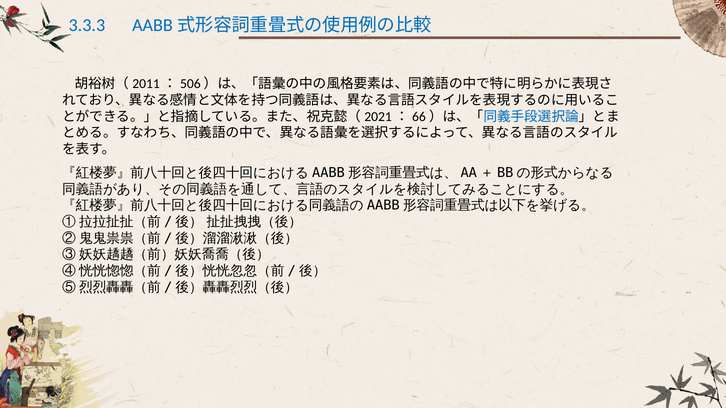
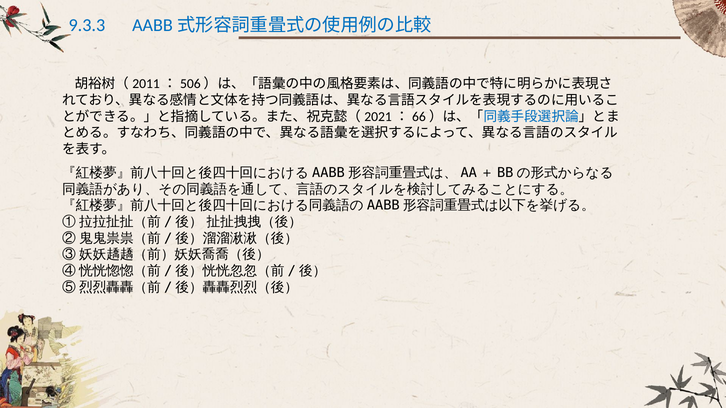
3.3.3: 3.3.3 -> 9.3.3
